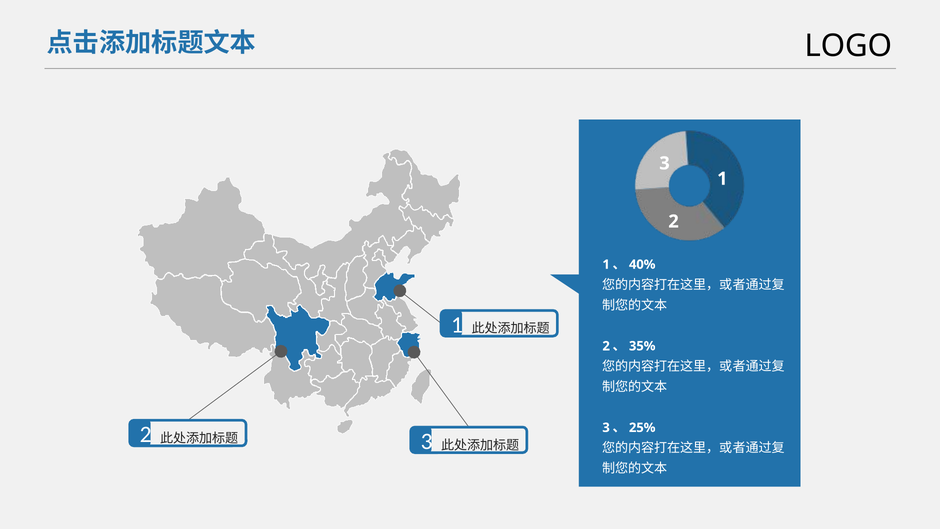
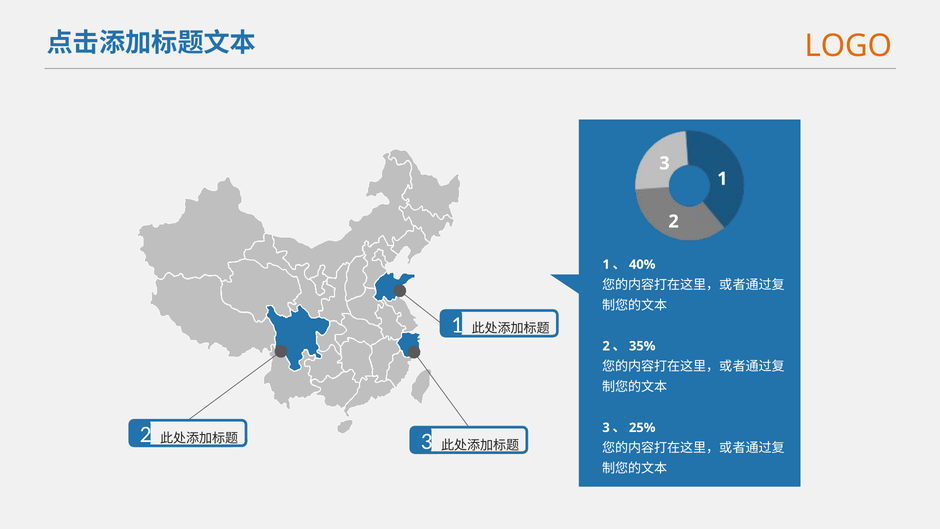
LOGO colour: black -> orange
